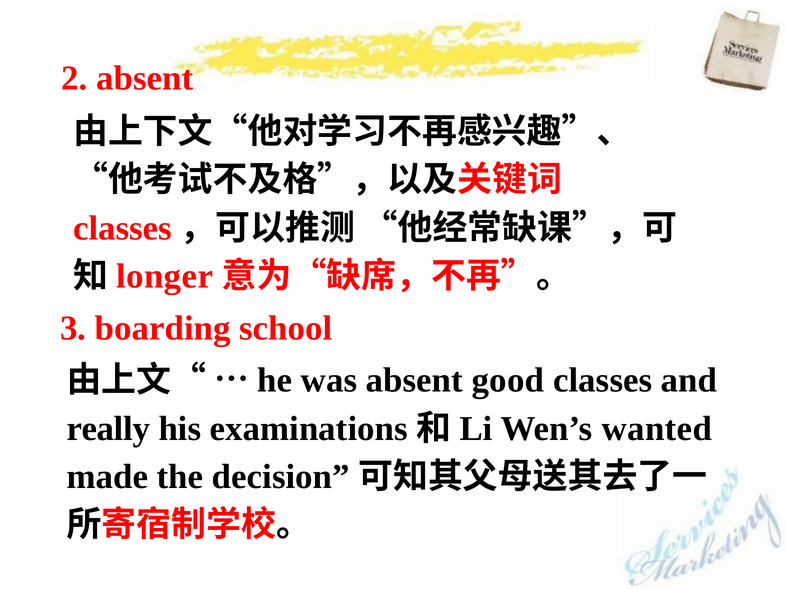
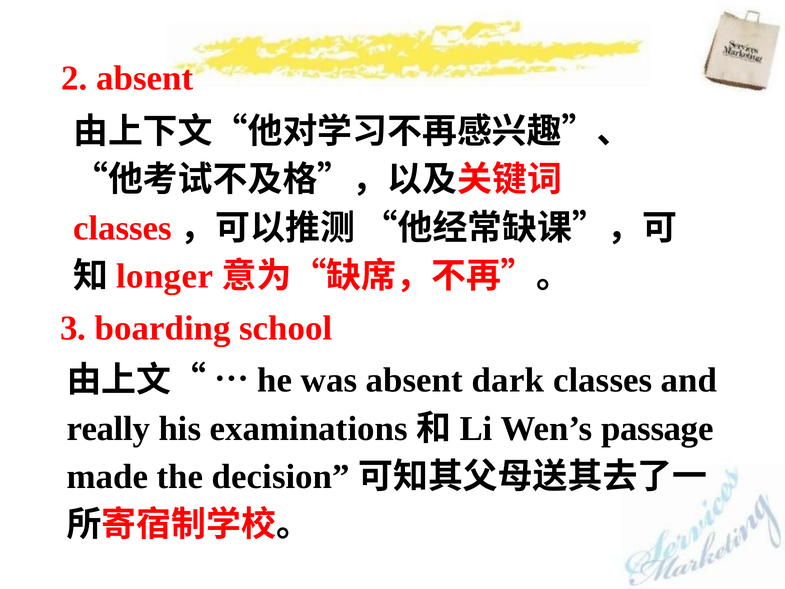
good: good -> dark
wanted: wanted -> passage
